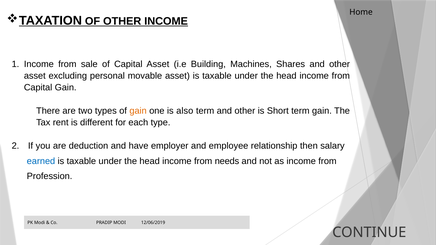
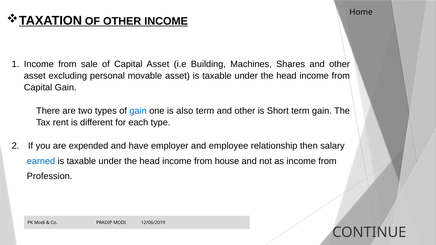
gain at (138, 111) colour: orange -> blue
deduction: deduction -> expended
needs: needs -> house
